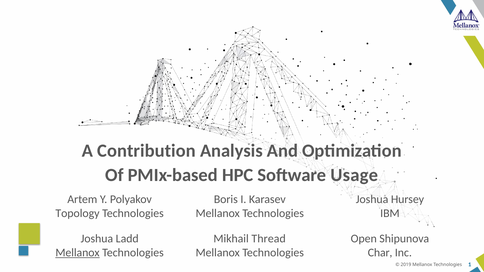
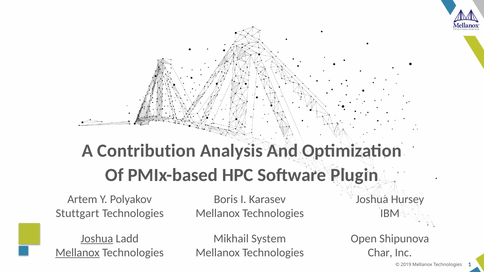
Usage: Usage -> Plugin
Topology: Topology -> Stuttgart
Joshua at (97, 239) underline: none -> present
Thread: Thread -> System
